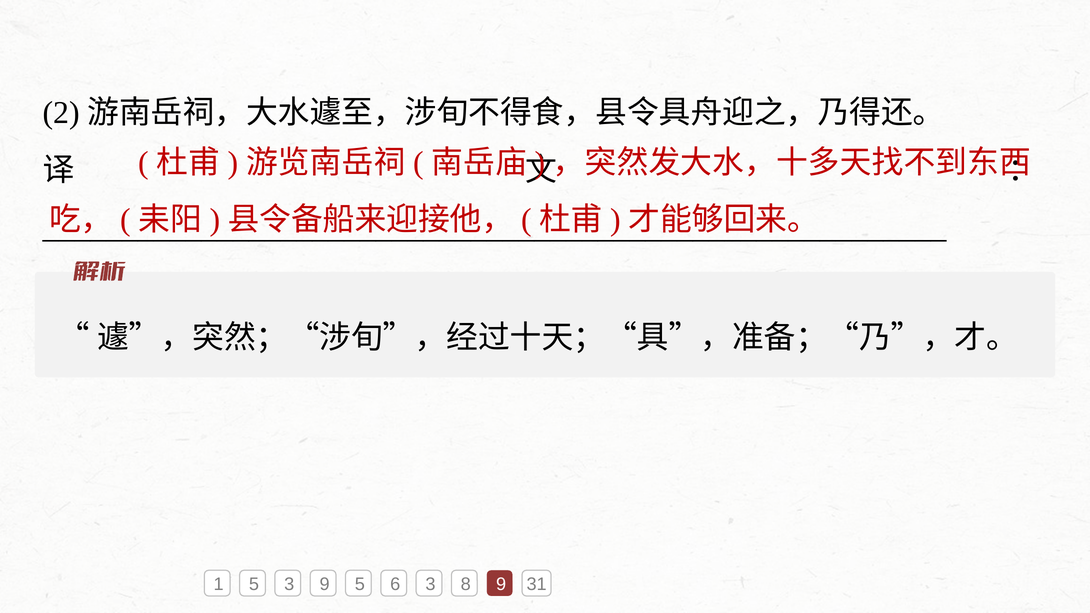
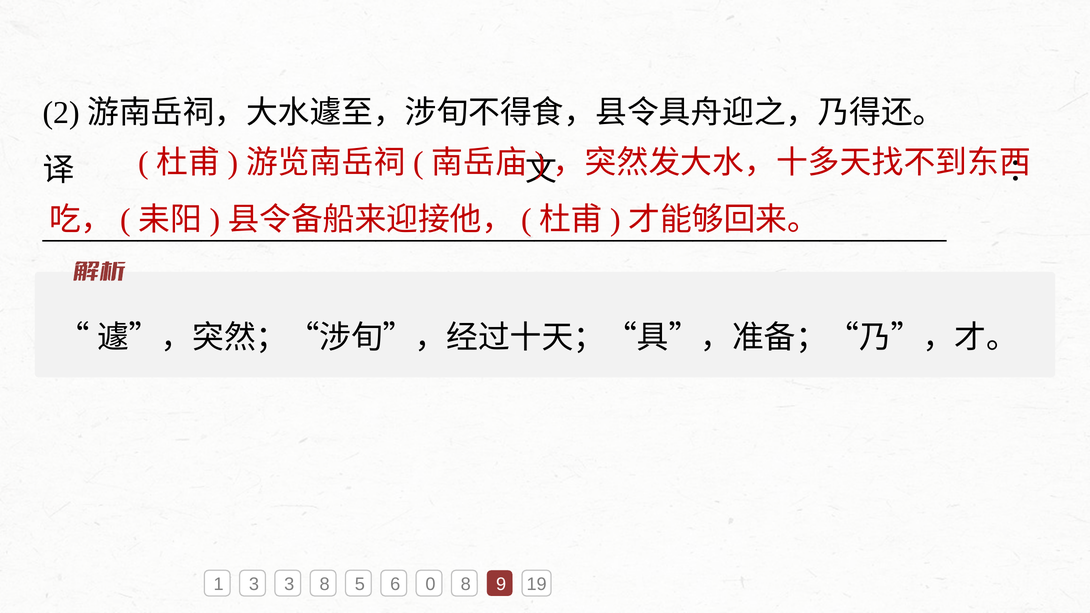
1 5: 5 -> 3
3 9: 9 -> 8
6 3: 3 -> 0
31: 31 -> 19
